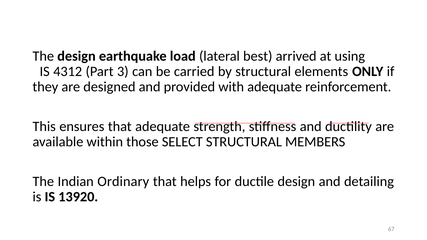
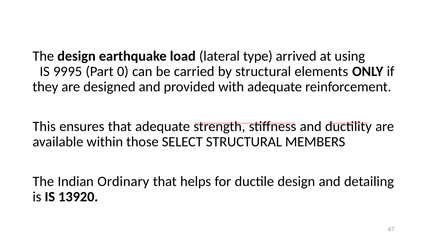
best: best -> type
4312: 4312 -> 9995
3: 3 -> 0
